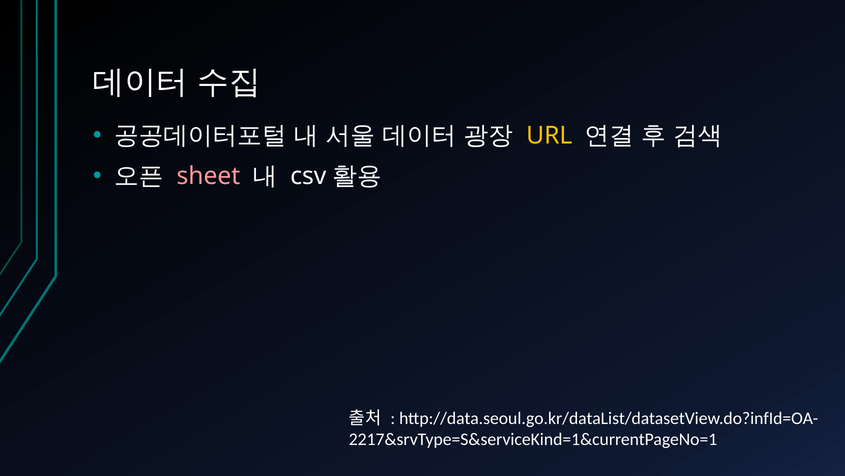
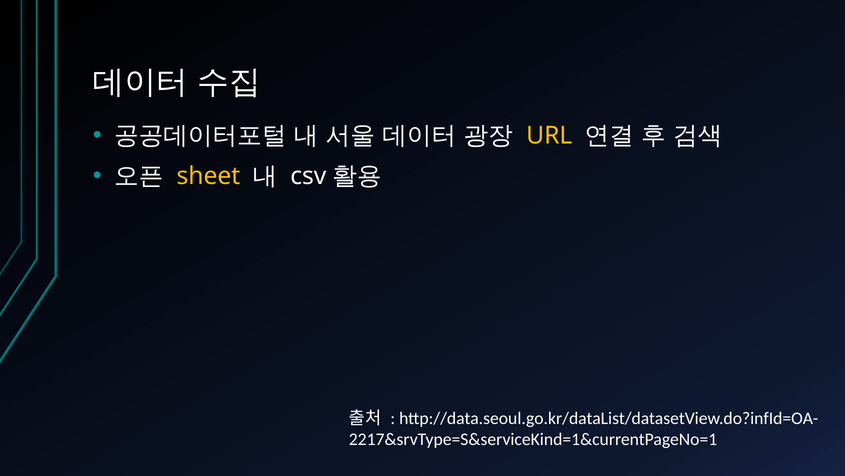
sheet colour: pink -> yellow
